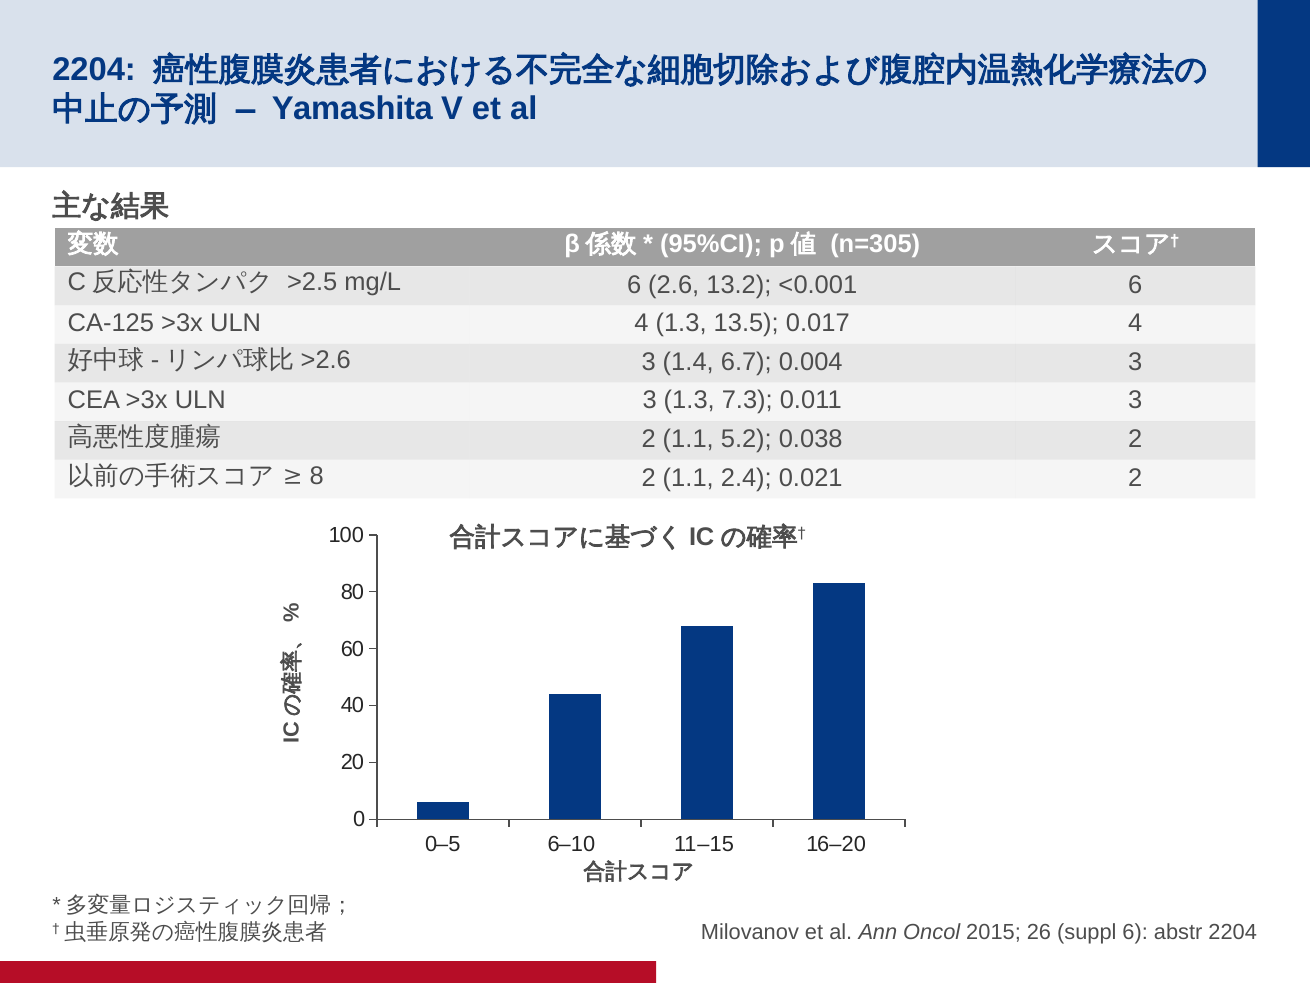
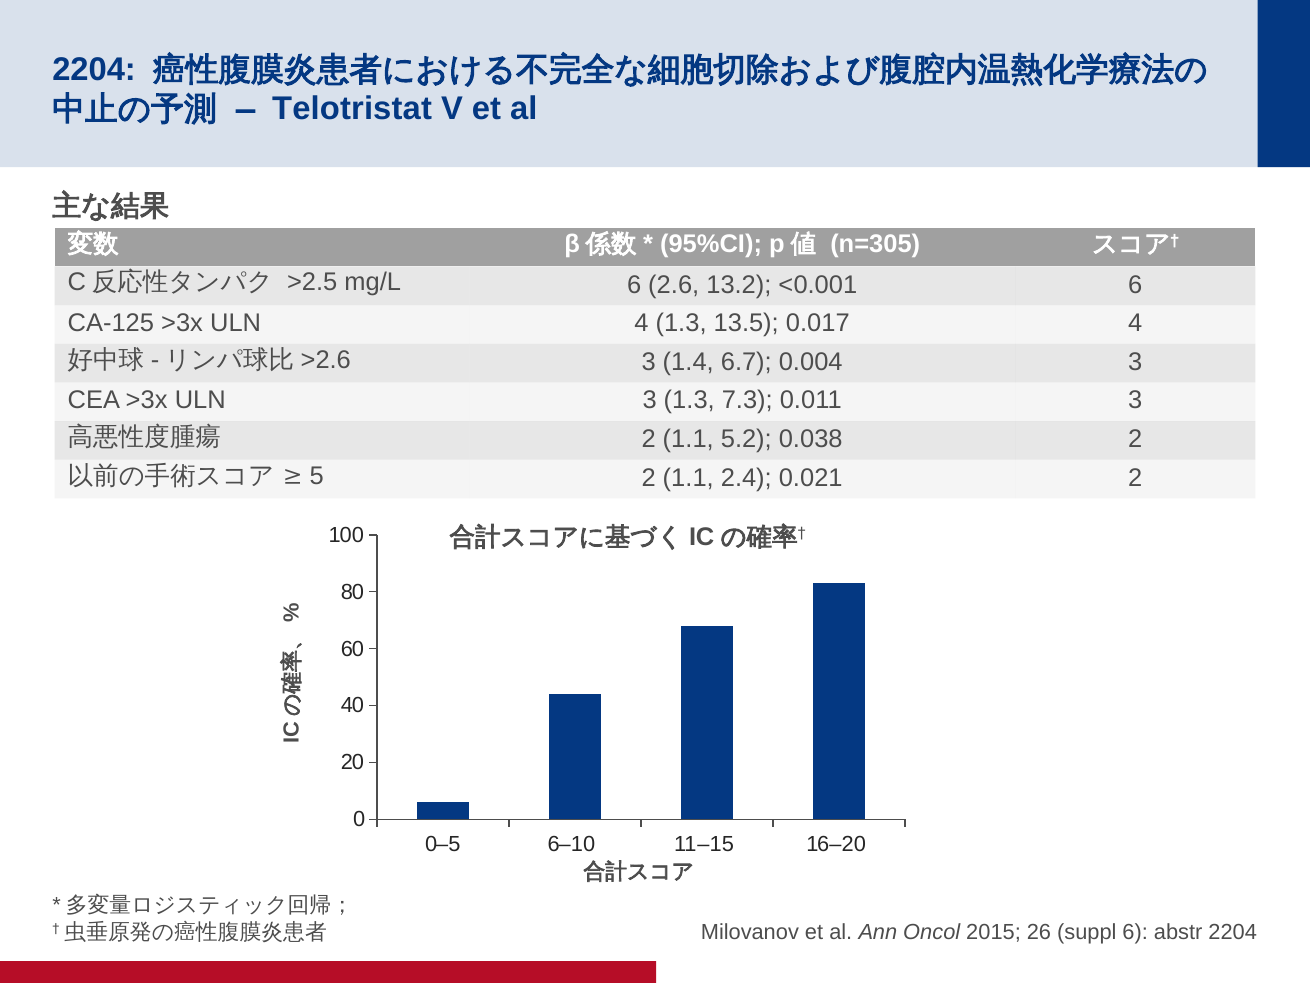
Yamashita: Yamashita -> Telotristat
8: 8 -> 5
